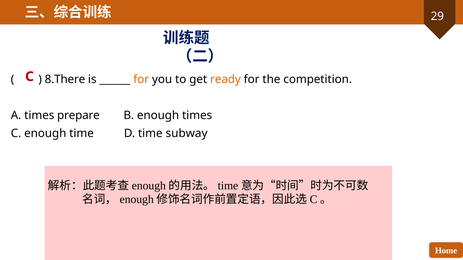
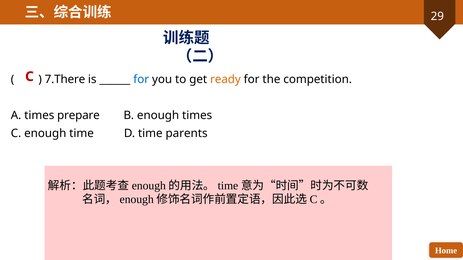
8.There: 8.There -> 7.There
for at (141, 80) colour: orange -> blue
subway: subway -> parents
